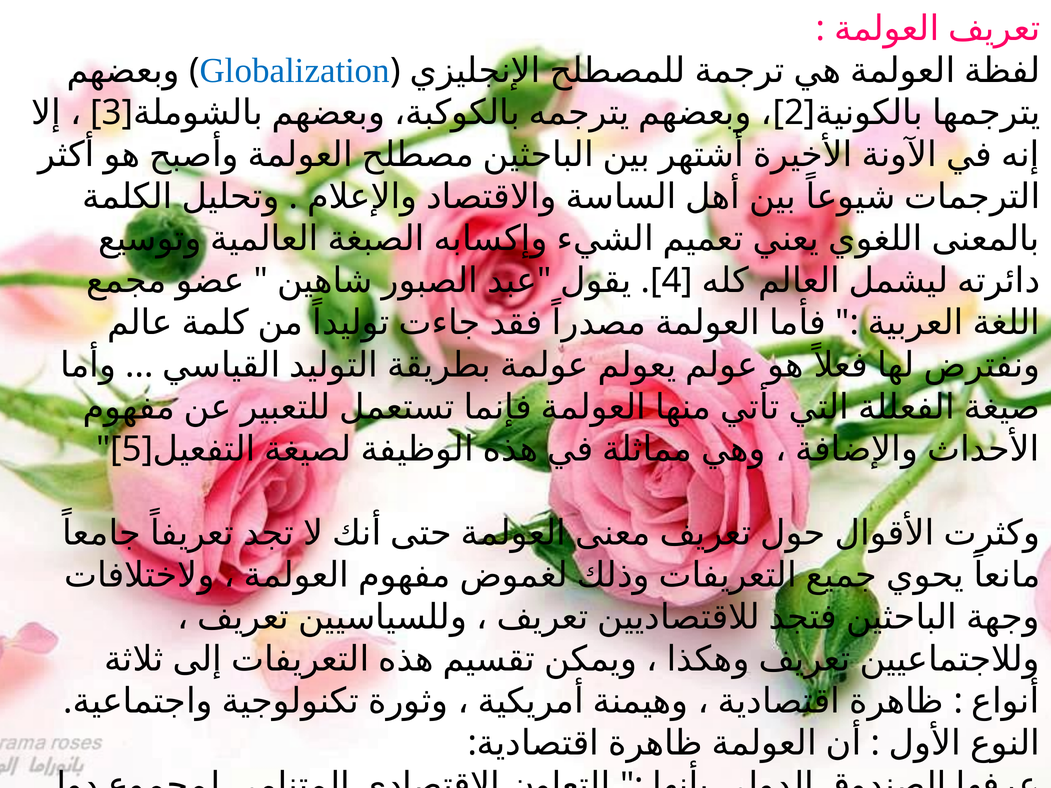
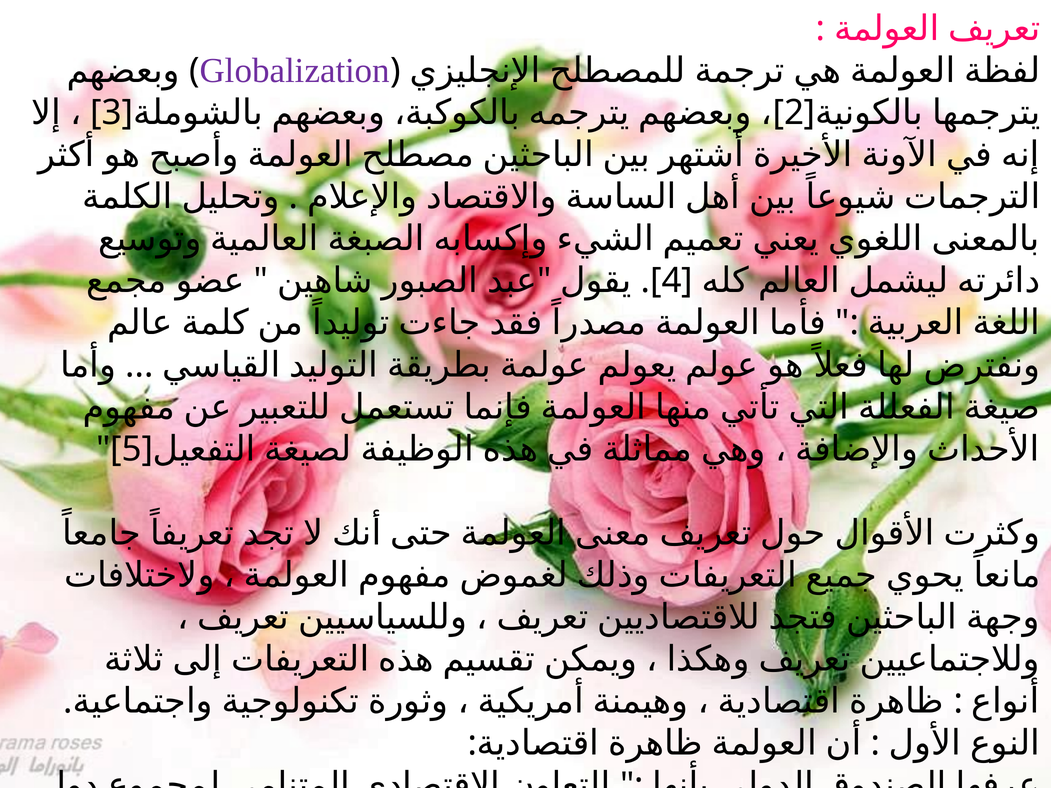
Globalization colour: blue -> purple
